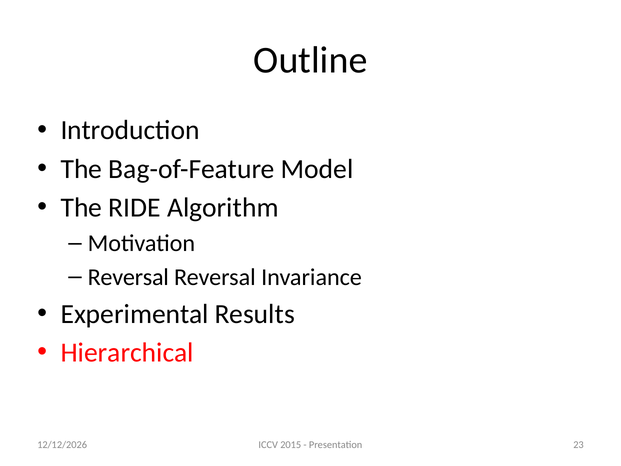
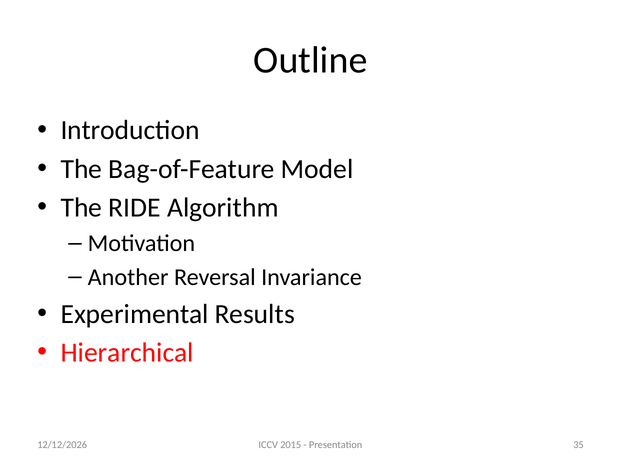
Reversal at (128, 277): Reversal -> Another
23: 23 -> 35
